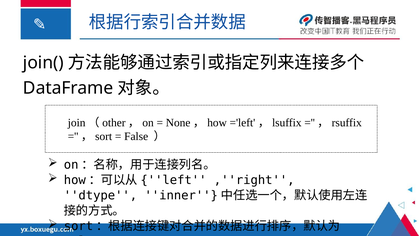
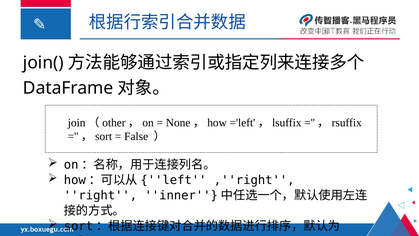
dtype: dtype -> right
